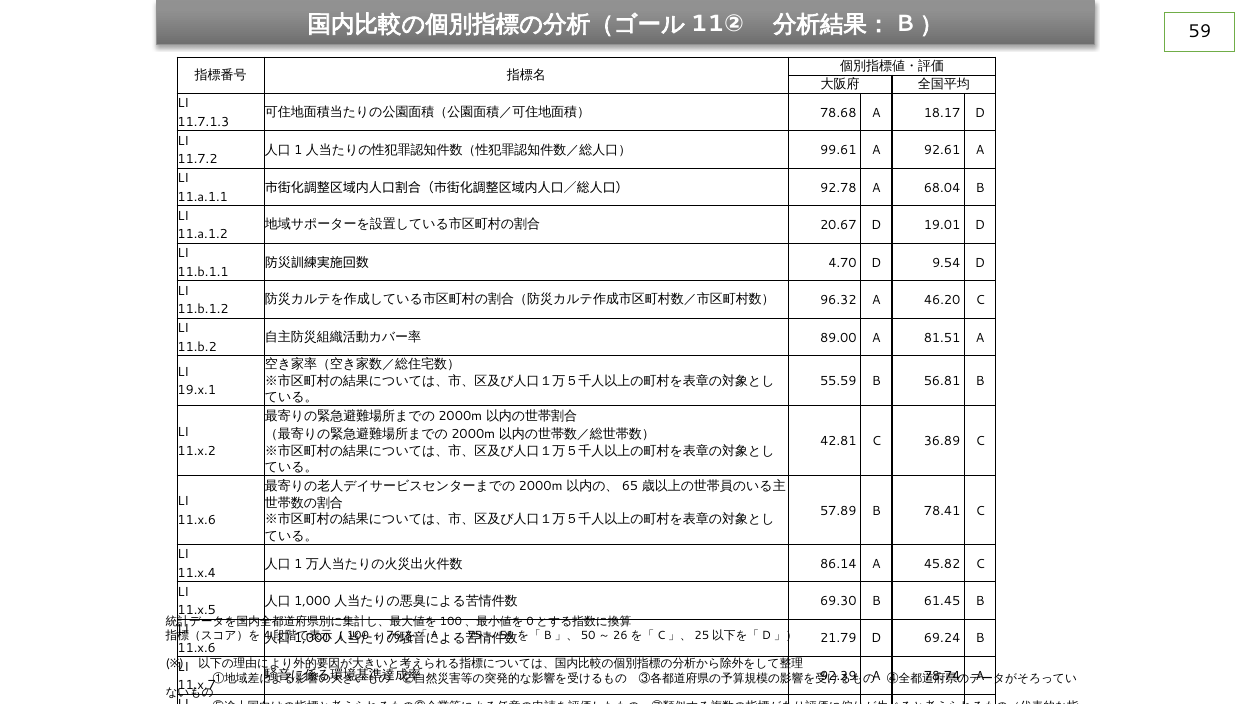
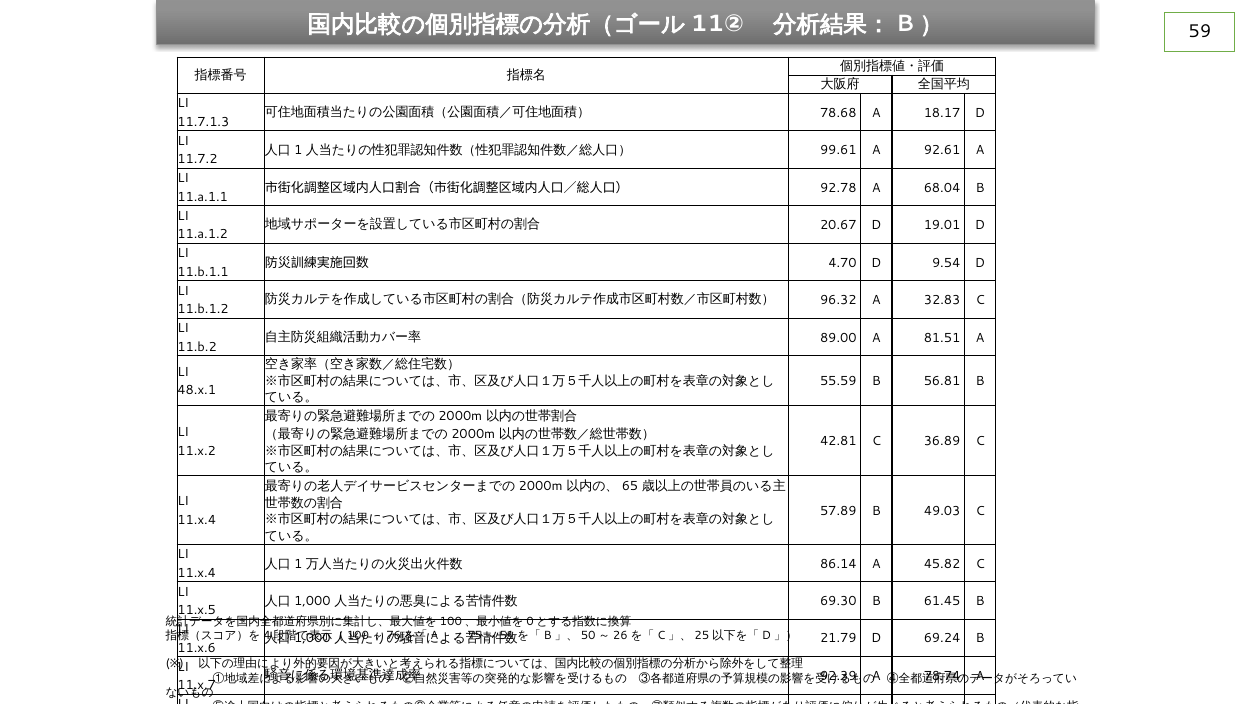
46.20: 46.20 -> 32.83
19.x.1: 19.x.1 -> 48.x.1
78.41: 78.41 -> 49.03
11.x.6 at (197, 520): 11.x.6 -> 11.x.4
